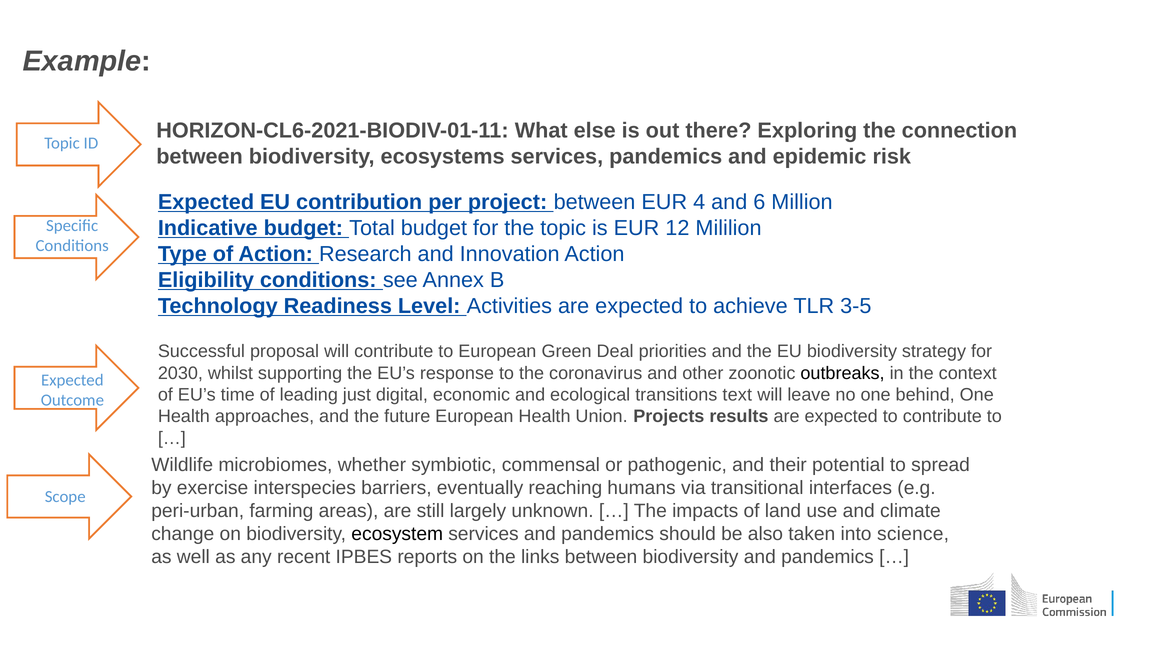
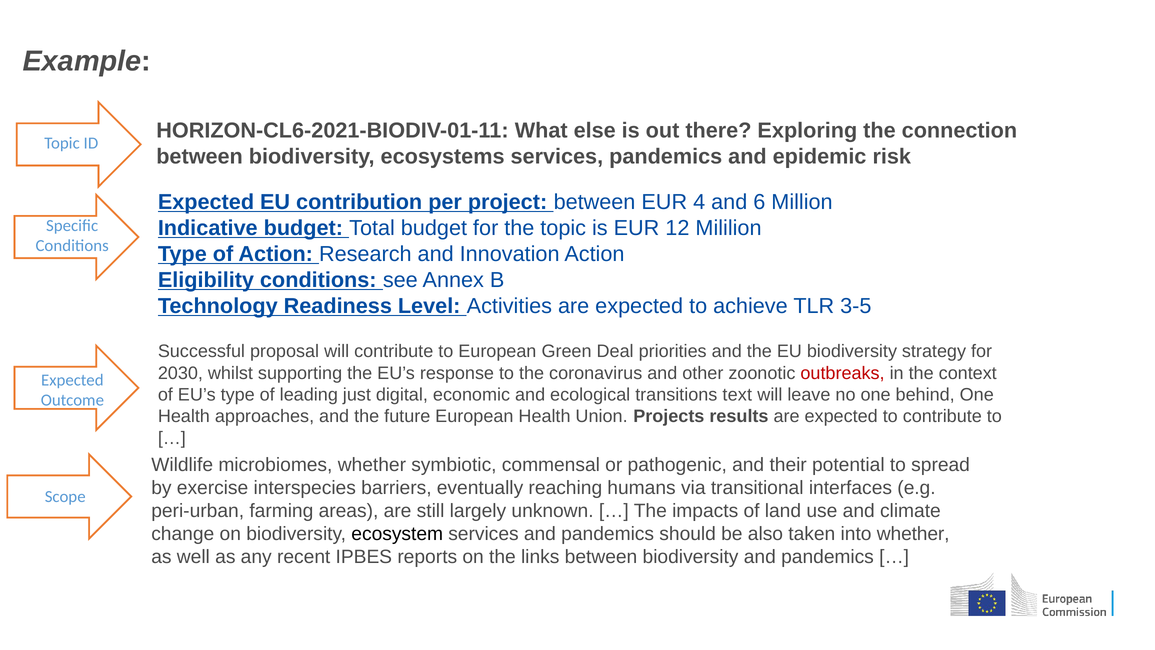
outbreaks colour: black -> red
EU’s time: time -> type
into science: science -> whether
